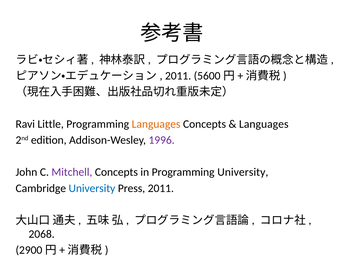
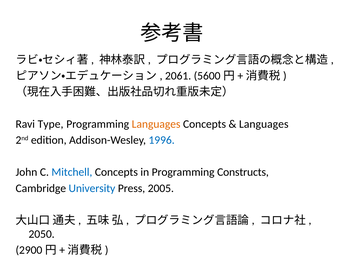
2011 at (178, 76): 2011 -> 2061
Little: Little -> Type
1996 colour: purple -> blue
Mitchell colour: purple -> blue
Programming University: University -> Constructs
Press 2011: 2011 -> 2005
2068: 2068 -> 2050
